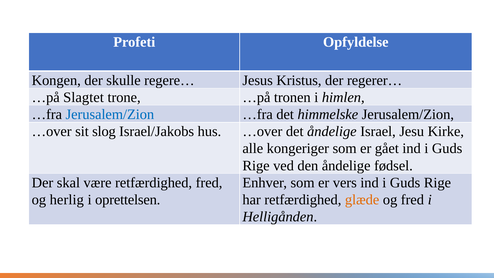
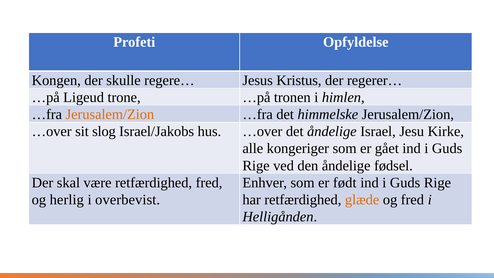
Slagtet: Slagtet -> Ligeud
Jerusalem/Zion at (110, 114) colour: blue -> orange
vers: vers -> født
oprettelsen: oprettelsen -> overbevist
